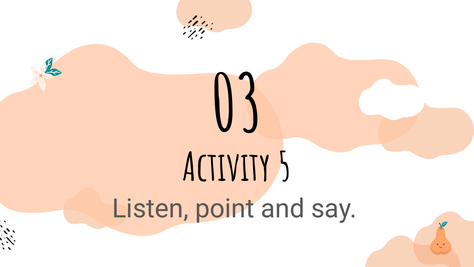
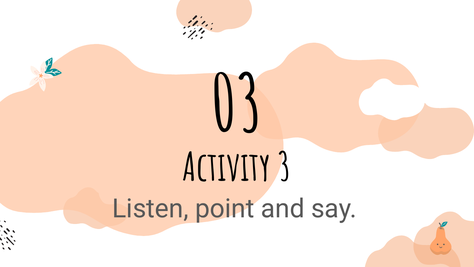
5: 5 -> 3
